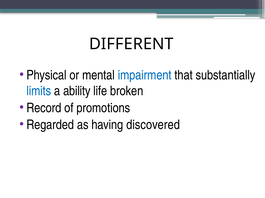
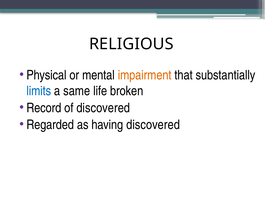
DIFFERENT: DIFFERENT -> RELIGIOUS
impairment colour: blue -> orange
ability: ability -> same
of promotions: promotions -> discovered
